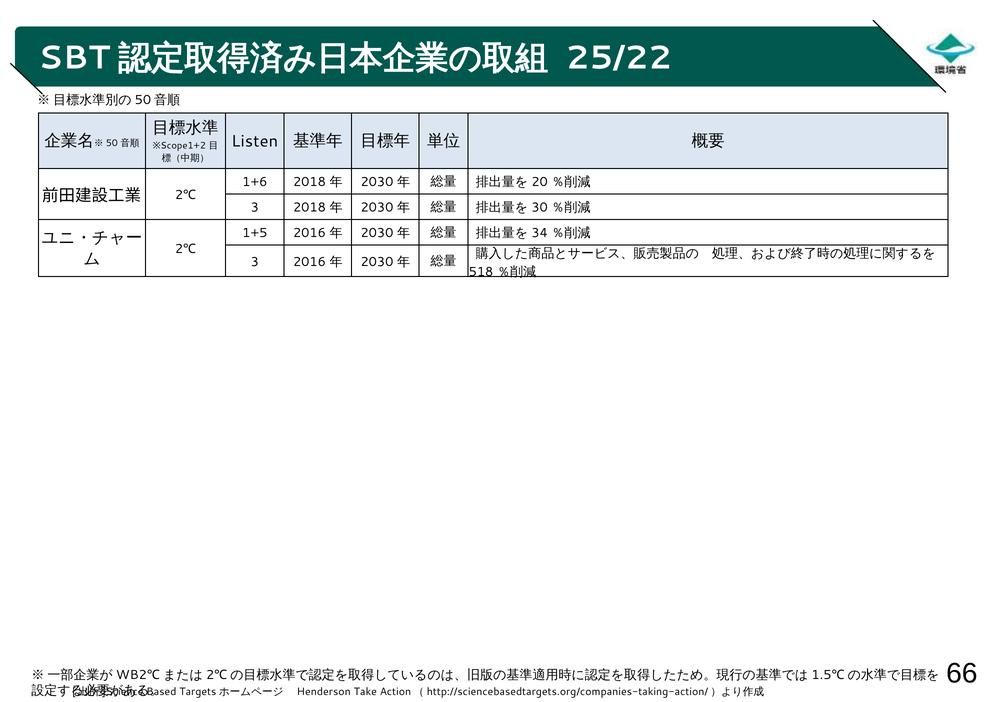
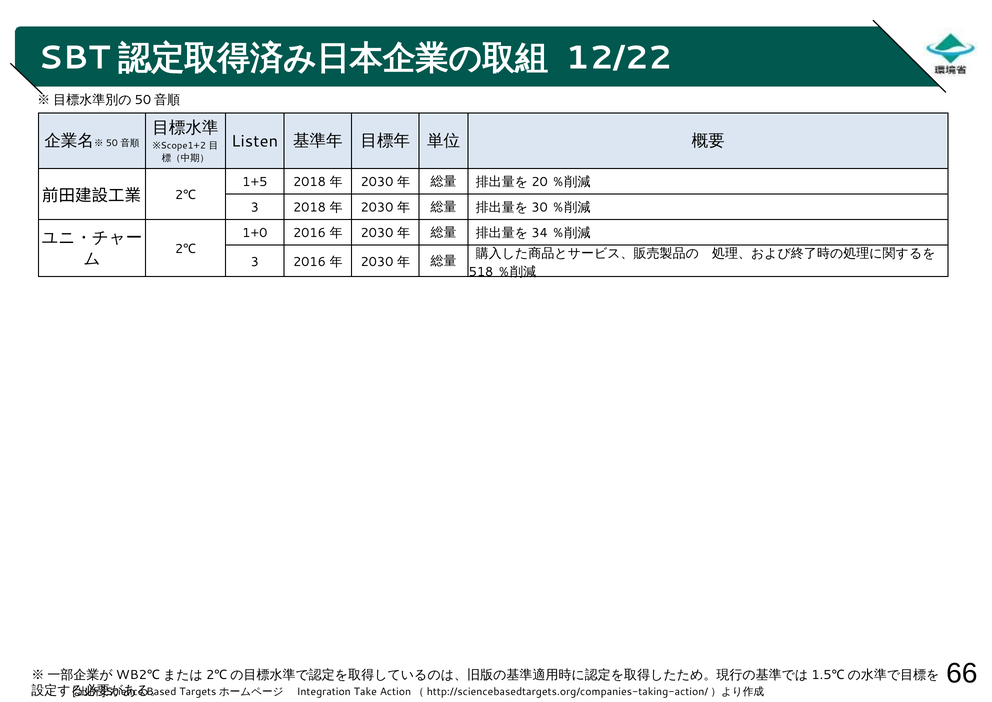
25/22: 25/22 -> 12/22
1+6: 1+6 -> 1+5
1+5: 1+5 -> 1+0
Henderson: Henderson -> Integration
